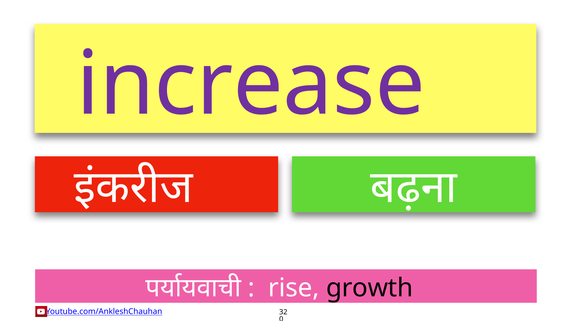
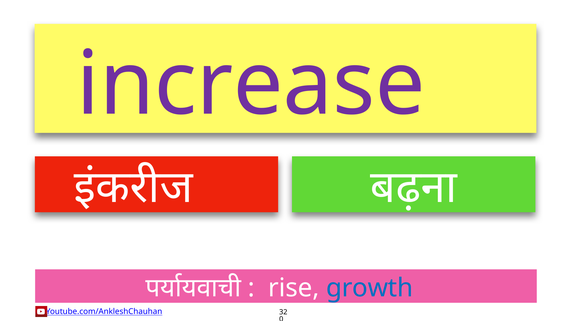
growth colour: black -> blue
